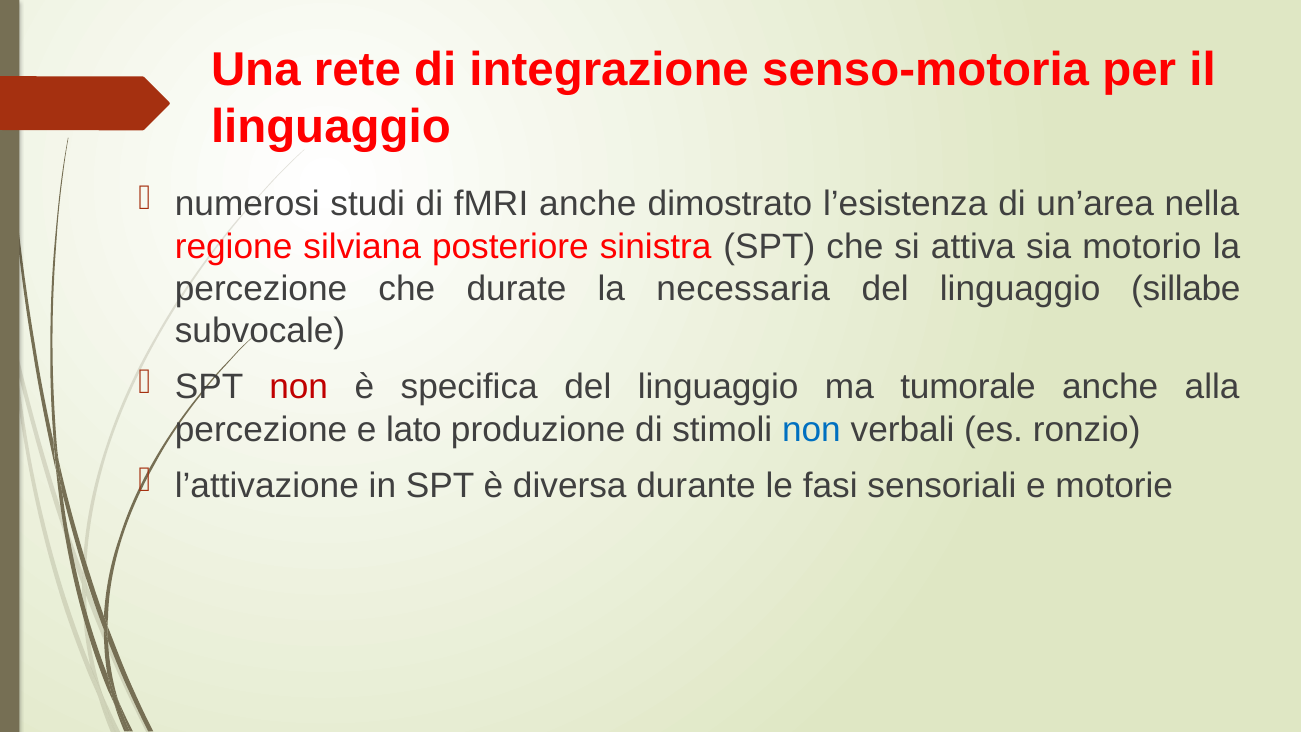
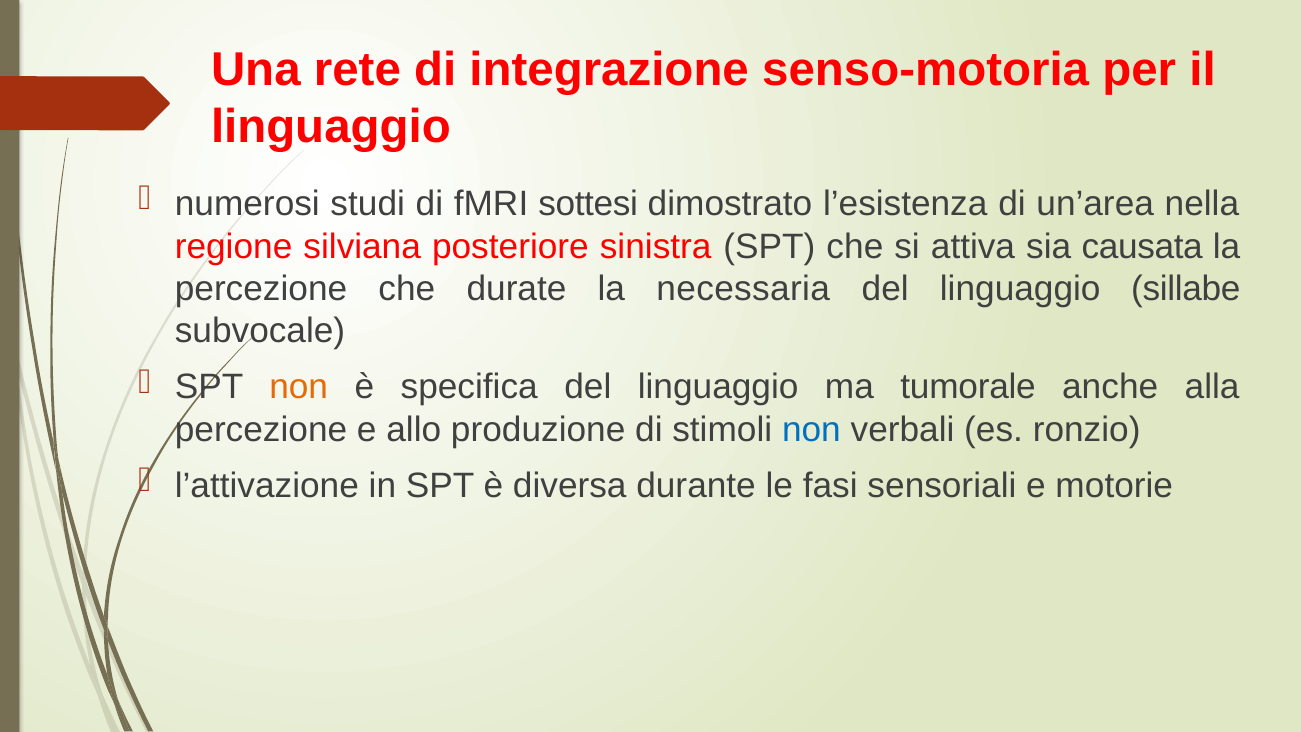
fMRI anche: anche -> sottesi
motorio: motorio -> causata
non at (299, 387) colour: red -> orange
lato: lato -> allo
